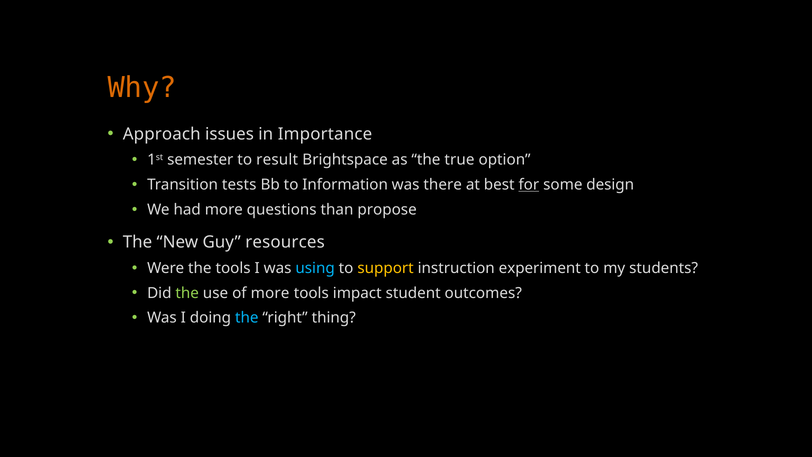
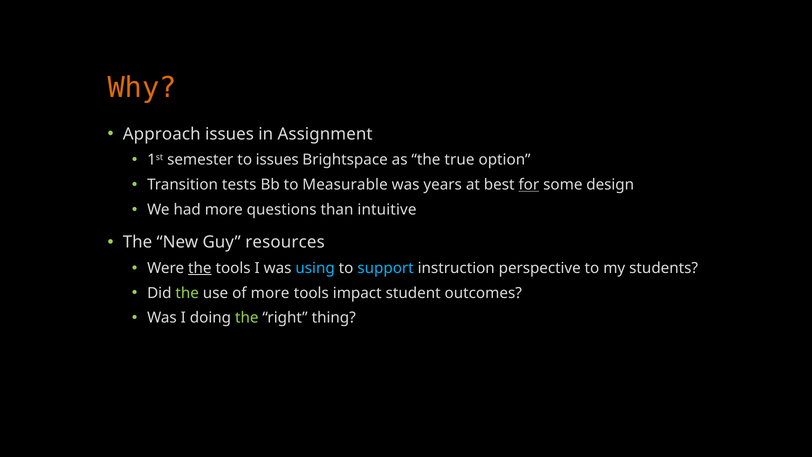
Importance: Importance -> Assignment
to result: result -> issues
Information: Information -> Measurable
there: there -> years
propose: propose -> intuitive
the at (200, 268) underline: none -> present
support colour: yellow -> light blue
experiment: experiment -> perspective
the at (247, 318) colour: light blue -> light green
